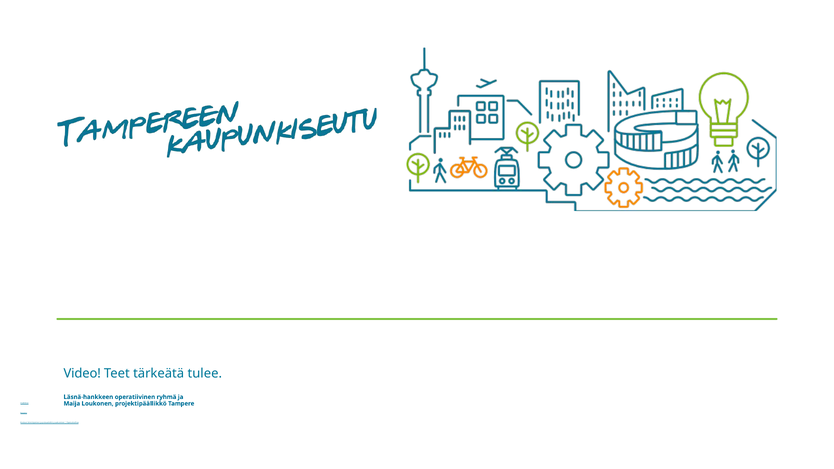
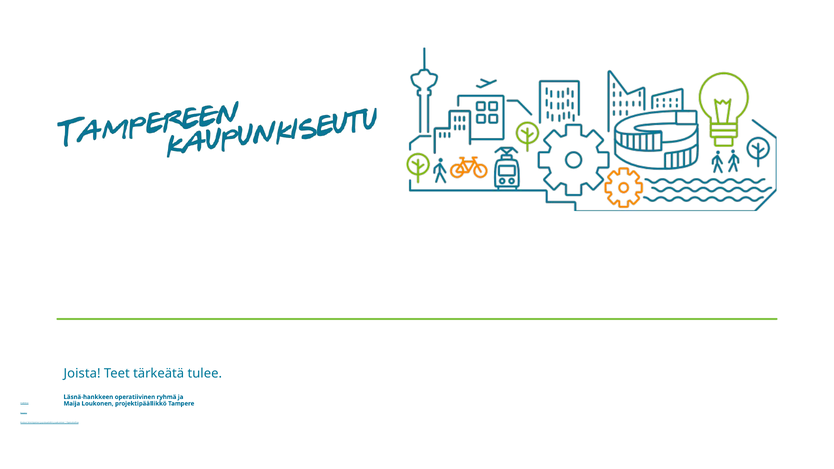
Video: Video -> Joista
